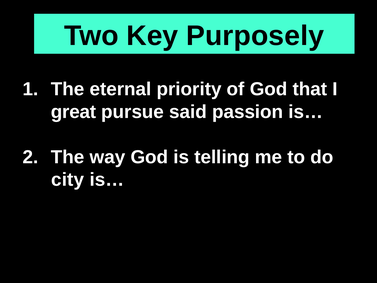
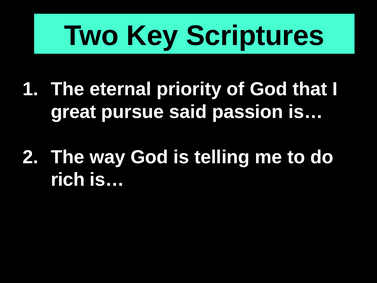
Purposely: Purposely -> Scriptures
city: city -> rich
